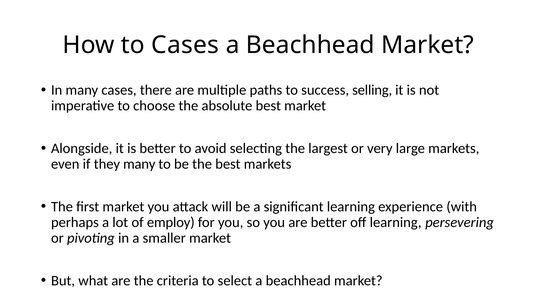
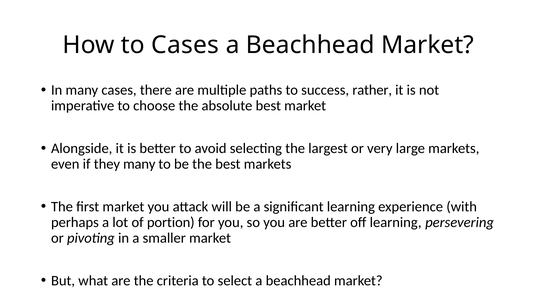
selling: selling -> rather
employ: employ -> portion
